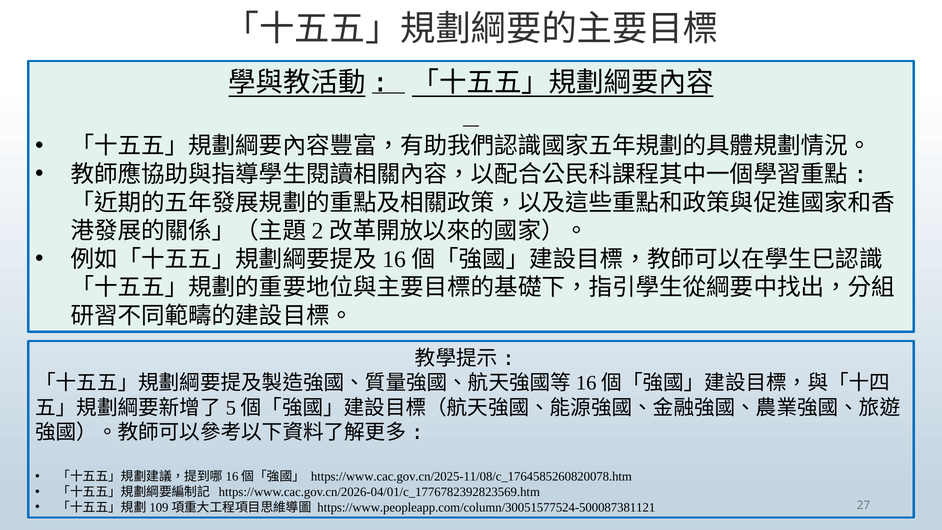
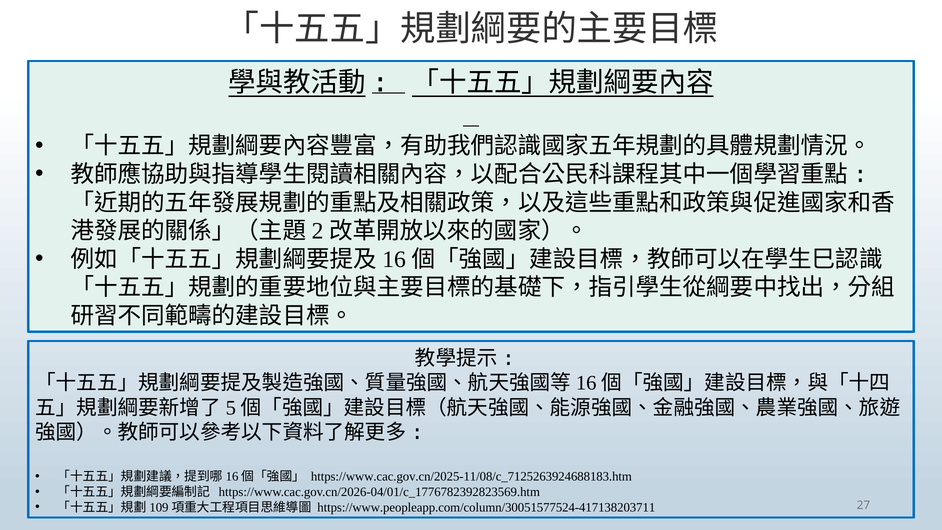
https://www.cac.gov.cn/2025-11/08/c_1764585260820078.htm: https://www.cac.gov.cn/2025-11/08/c_1764585260820078.htm -> https://www.cac.gov.cn/2025-11/08/c_7125263924688183.htm
https://www.peopleapp.com/column/30051577524-500087381121: https://www.peopleapp.com/column/30051577524-500087381121 -> https://www.peopleapp.com/column/30051577524-417138203711
